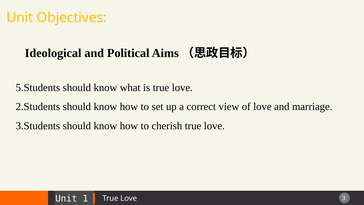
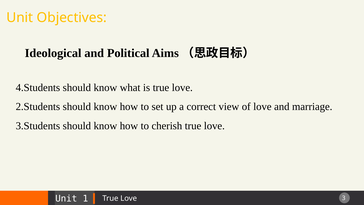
5.Students: 5.Students -> 4.Students
